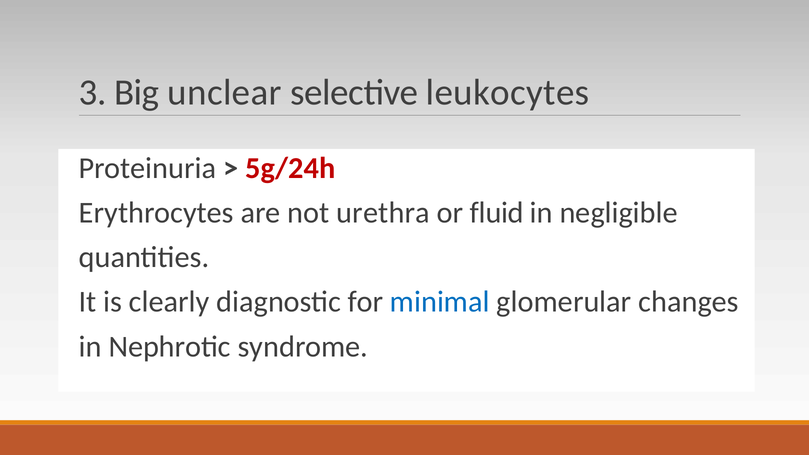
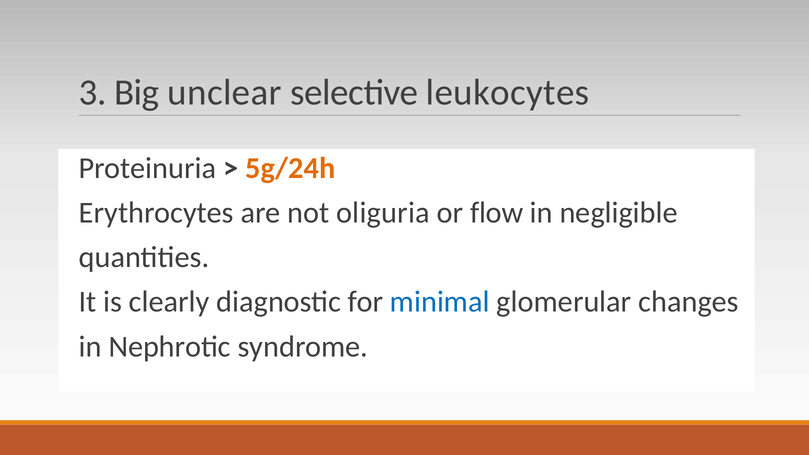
5g/24h colour: red -> orange
urethra: urethra -> oliguria
fluid: fluid -> flow
